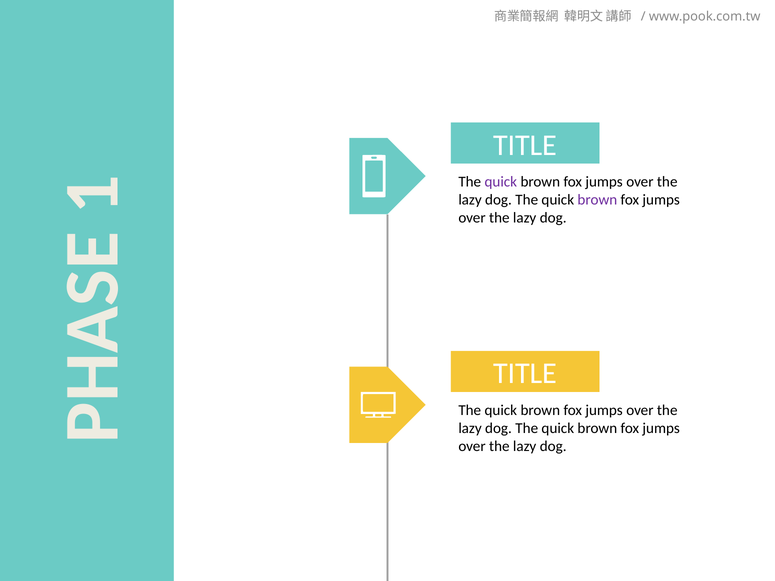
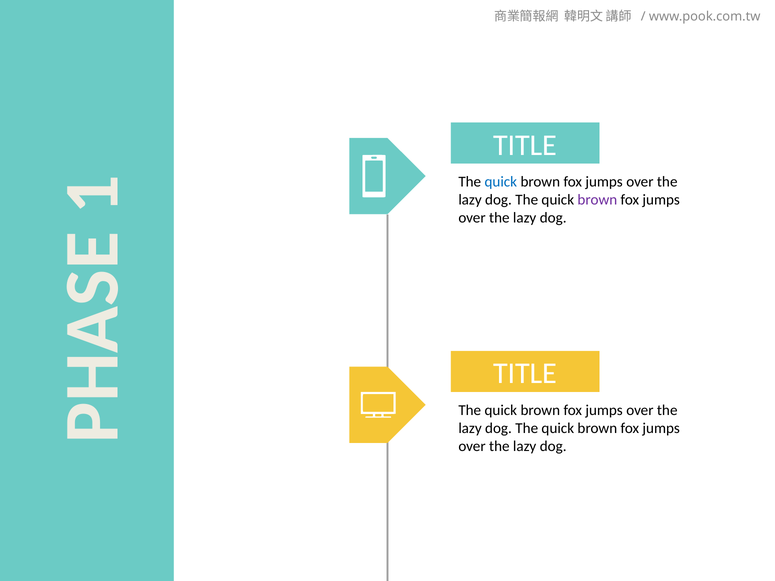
quick at (501, 182) colour: purple -> blue
